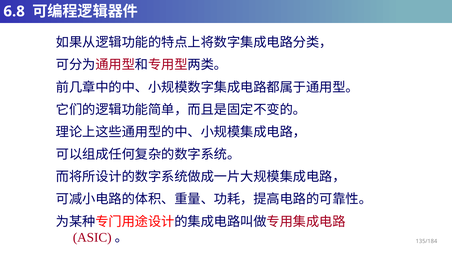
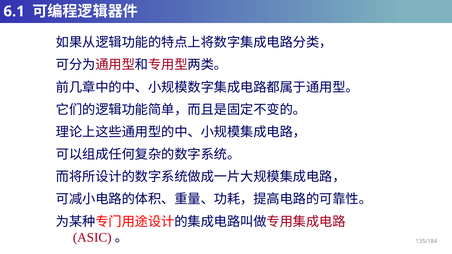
6.8: 6.8 -> 6.1
